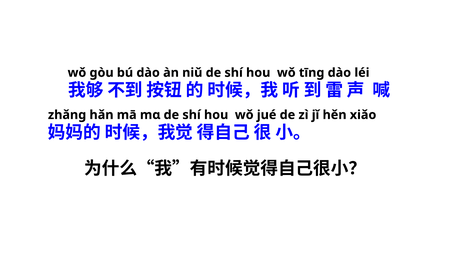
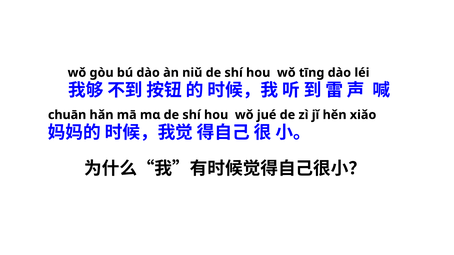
zhǎnɡ: zhǎnɡ -> chuān
